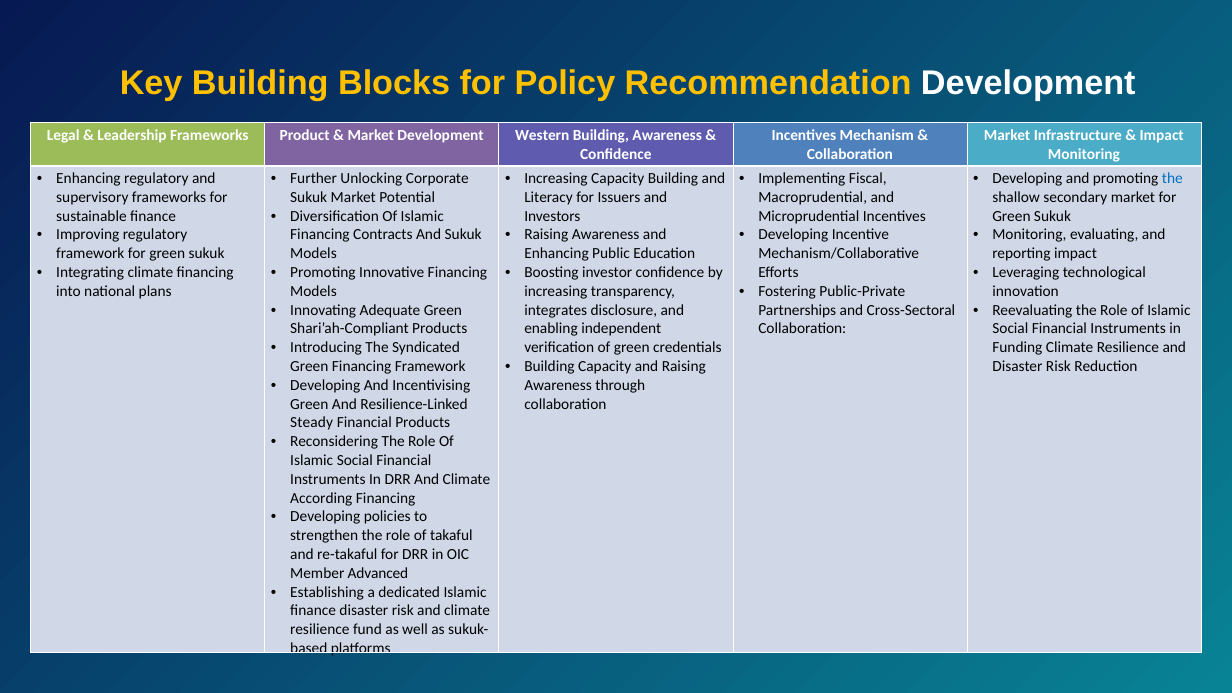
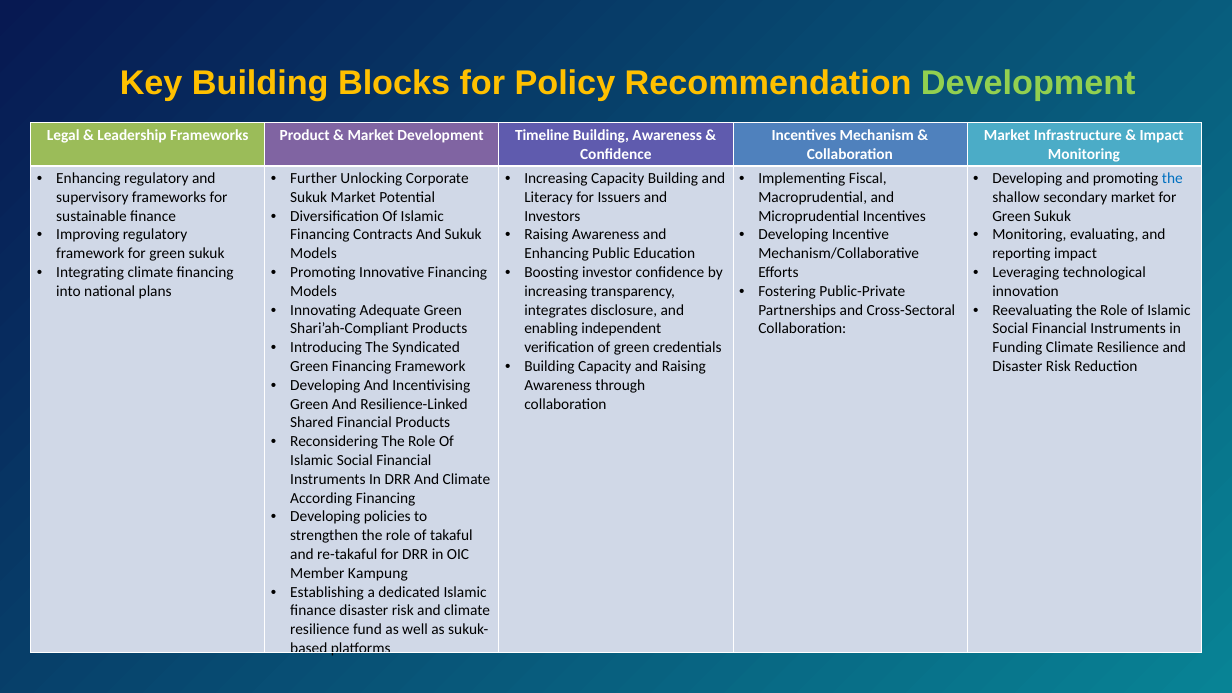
Development at (1028, 83) colour: white -> light green
Western: Western -> Timeline
Steady: Steady -> Shared
Advanced: Advanced -> Kampung
